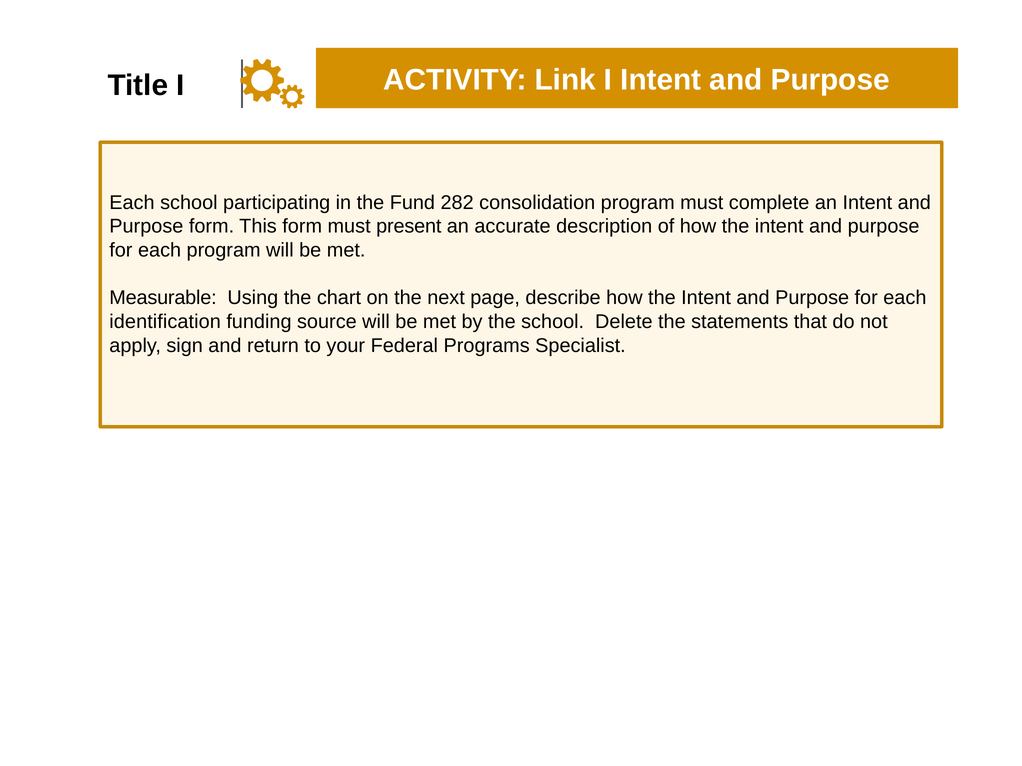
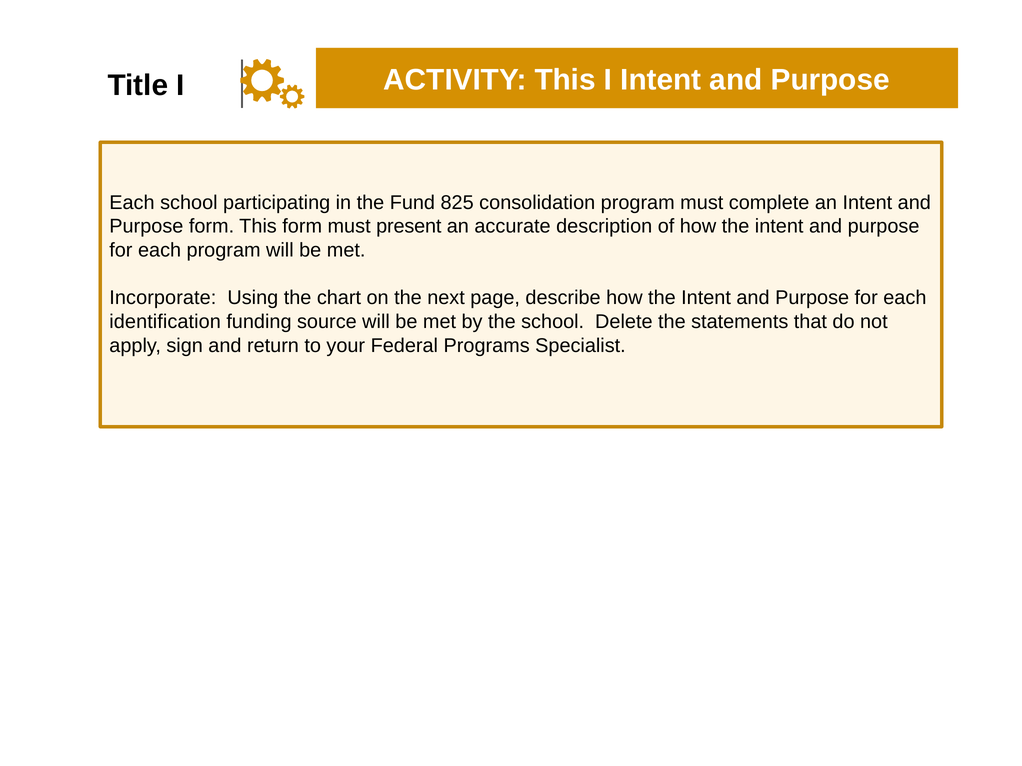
ACTIVITY Link: Link -> This
282: 282 -> 825
Measurable: Measurable -> Incorporate
